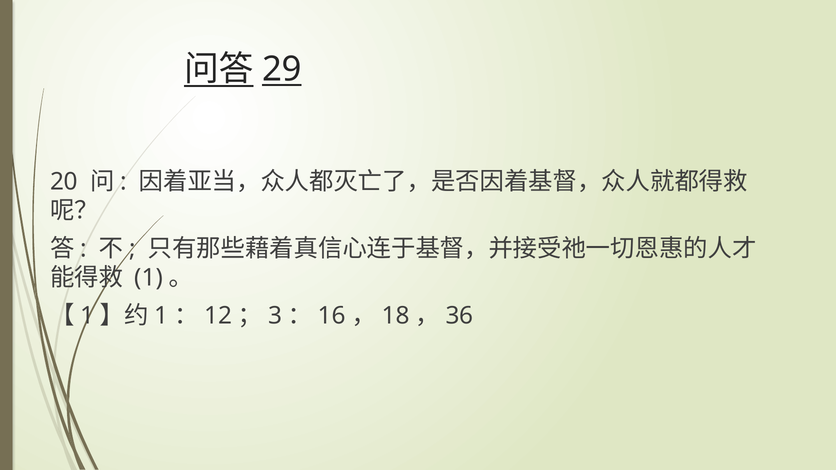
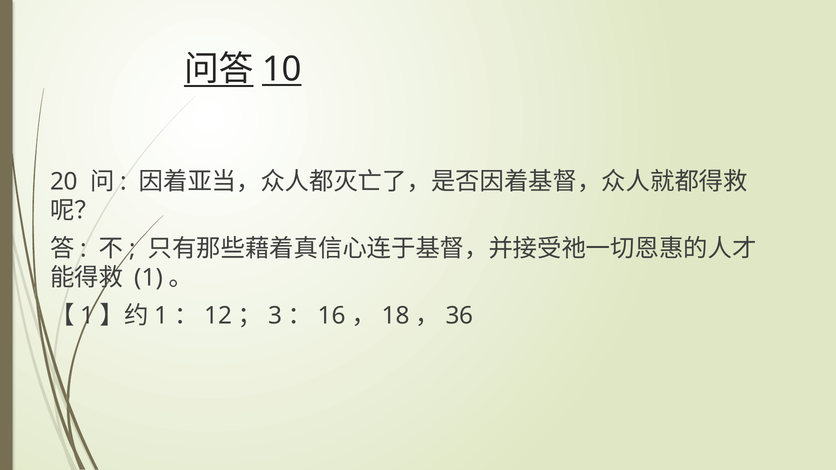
29: 29 -> 10
